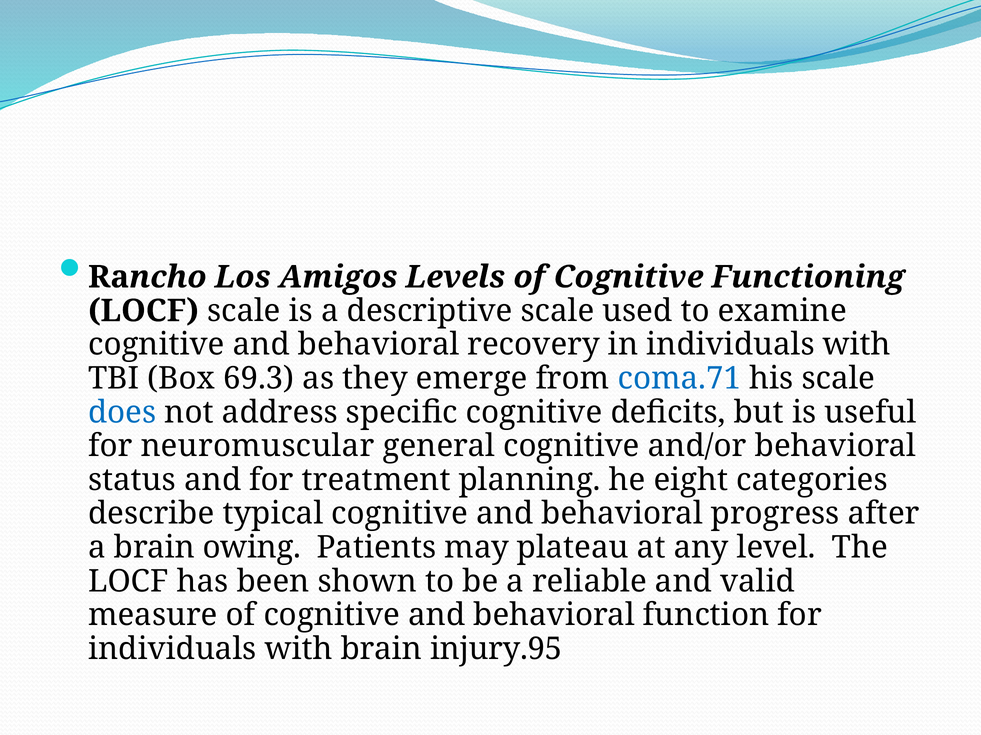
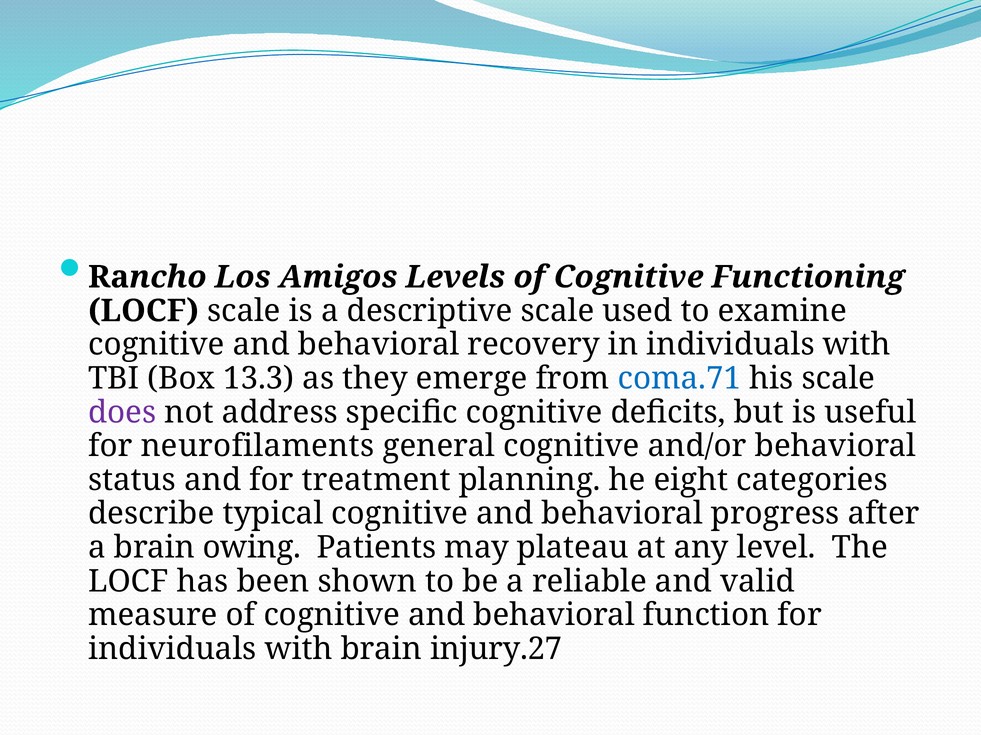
69.3: 69.3 -> 13.3
does colour: blue -> purple
neuromuscular: neuromuscular -> neurofilaments
injury.95: injury.95 -> injury.27
